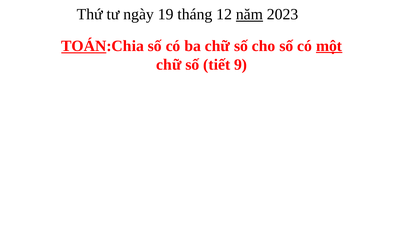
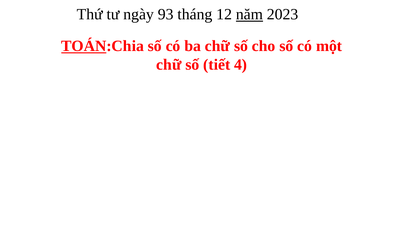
19: 19 -> 93
một underline: present -> none
9: 9 -> 4
